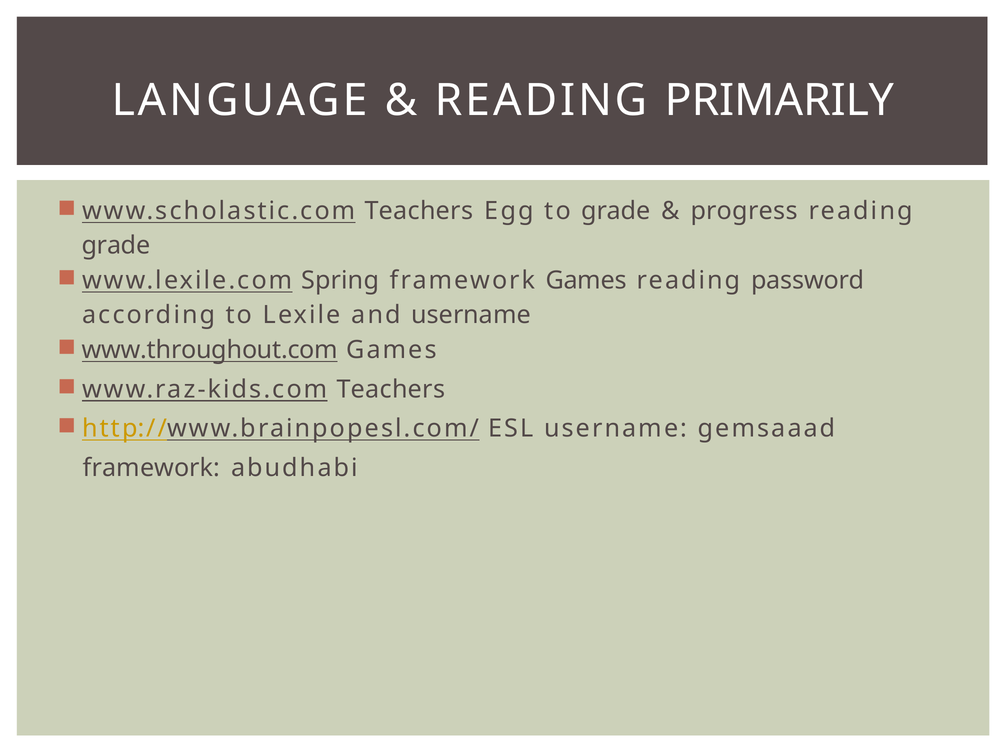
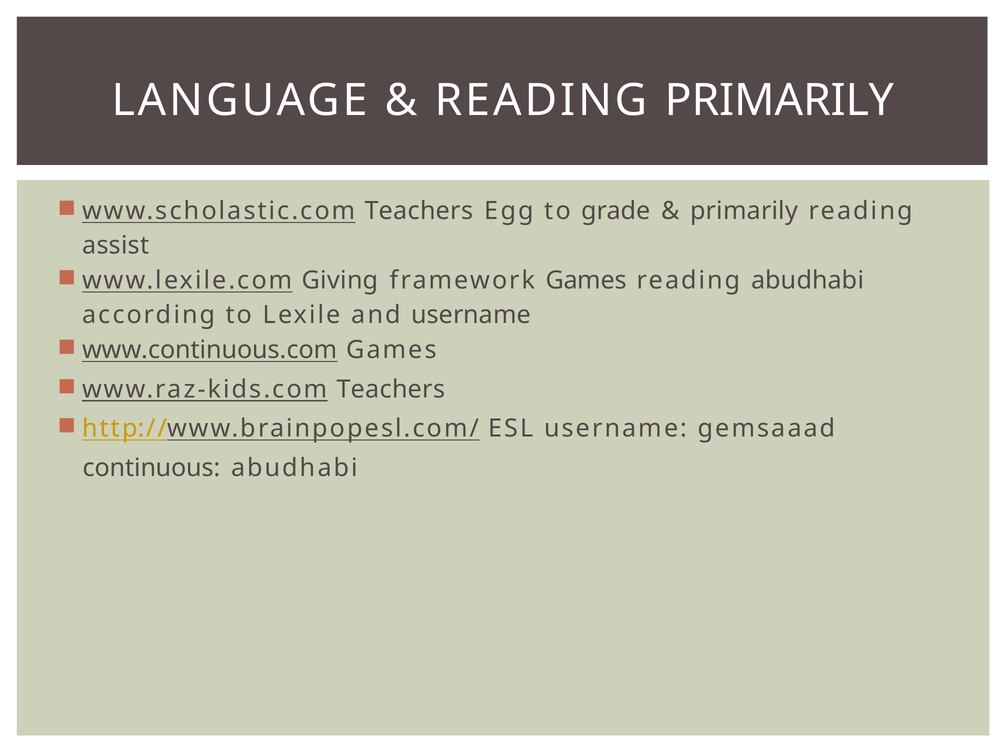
progress at (744, 211): progress -> primarily
grade at (116, 245): grade -> assist
Spring: Spring -> Giving
reading password: password -> abudhabi
www.throughout.com: www.throughout.com -> www.continuous.com
framework at (152, 468): framework -> continuous
